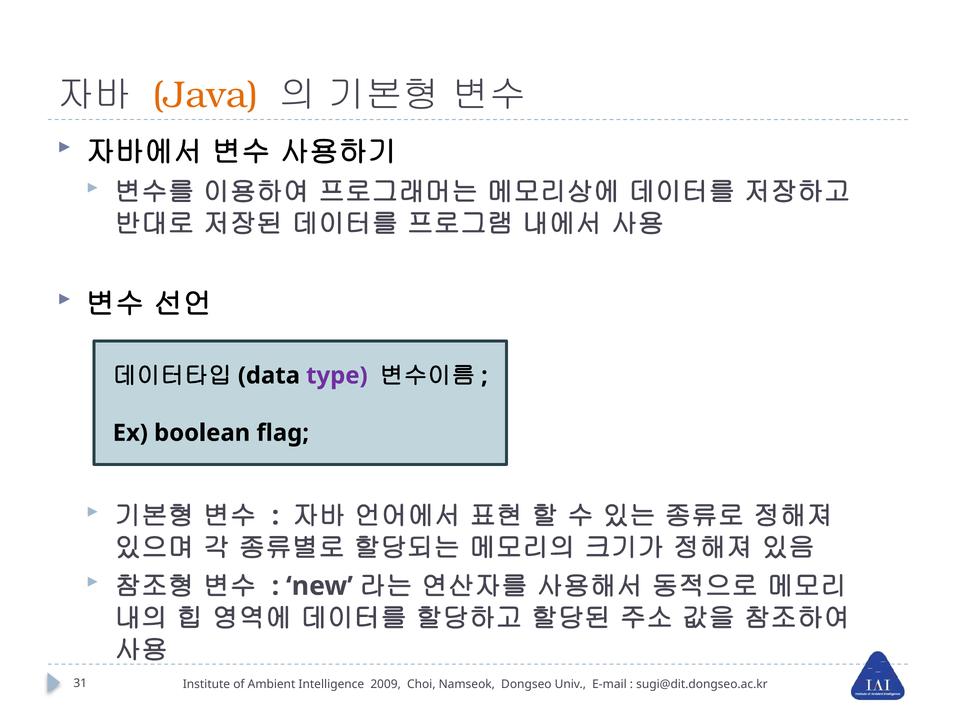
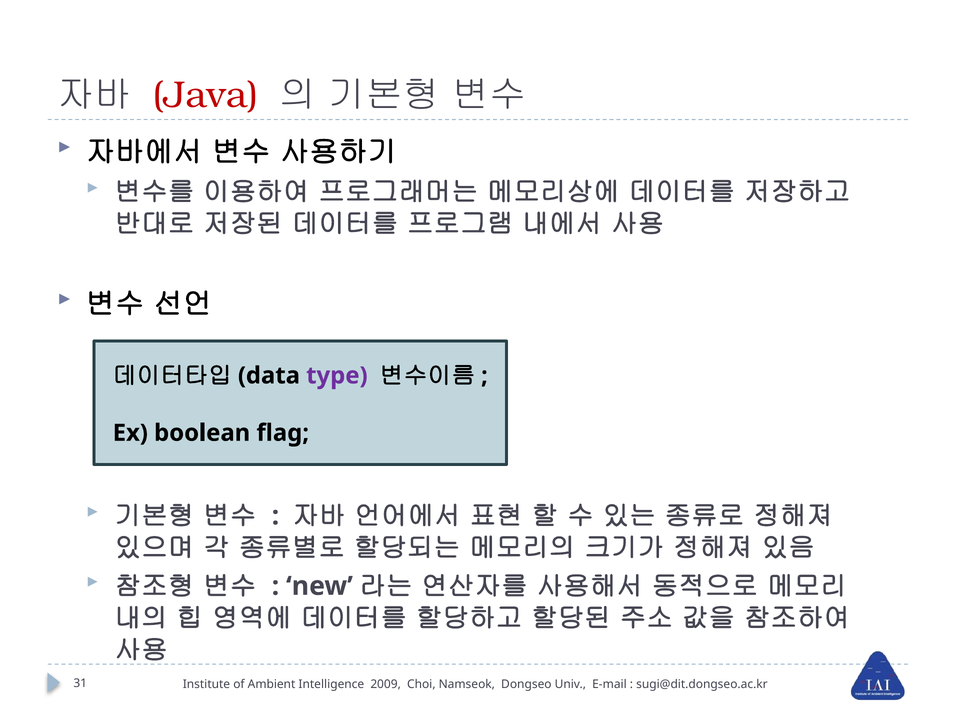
Java colour: orange -> red
